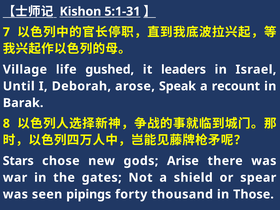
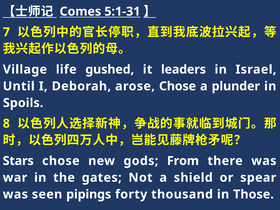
Kishon: Kishon -> Comes
arose Speak: Speak -> Chose
recount: recount -> plunder
Barak: Barak -> Spoils
Arise: Arise -> From
